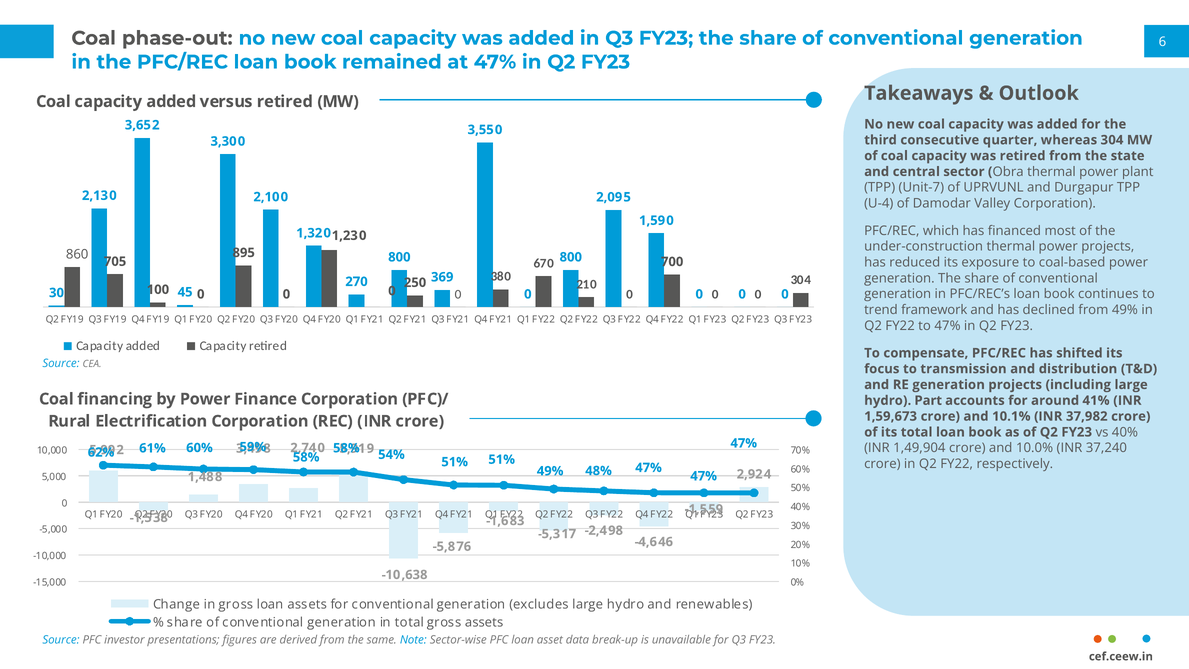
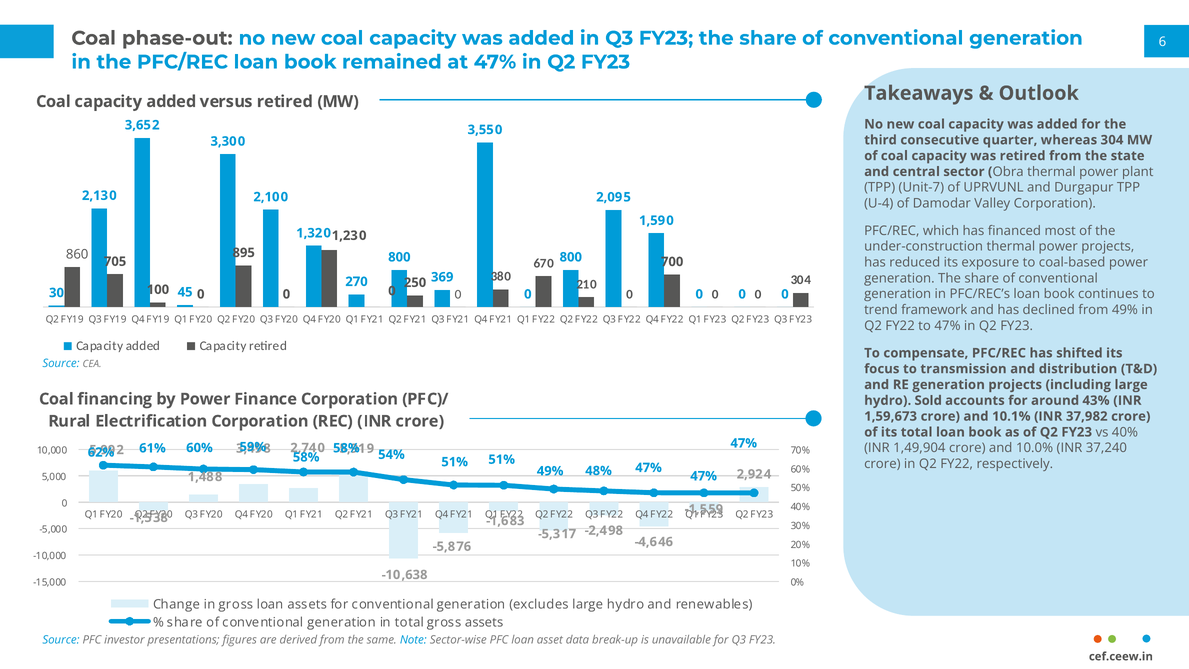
Part: Part -> Sold
41%: 41% -> 43%
